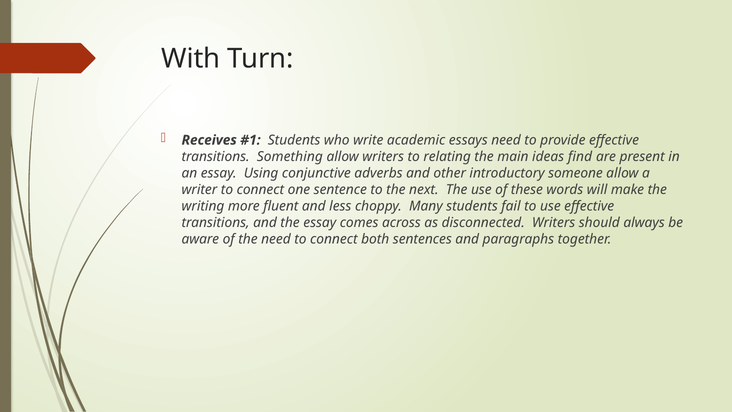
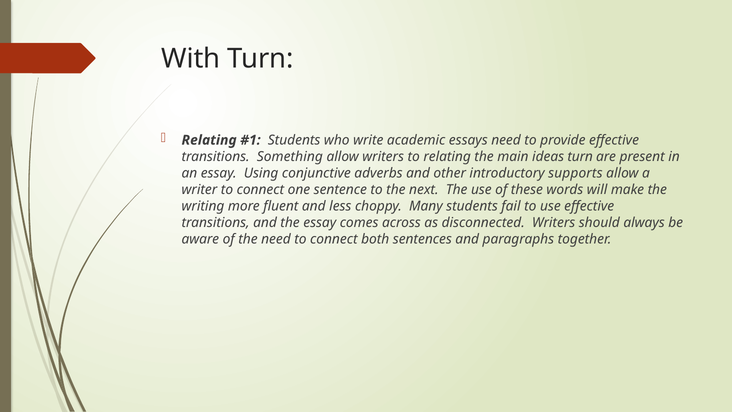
Receives at (209, 140): Receives -> Relating
ideas find: find -> turn
someone: someone -> supports
